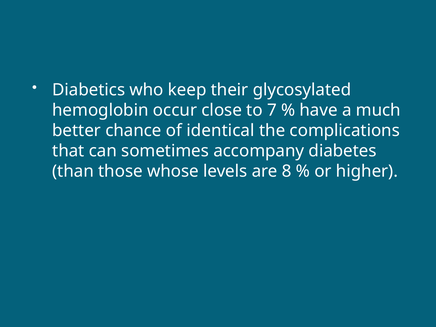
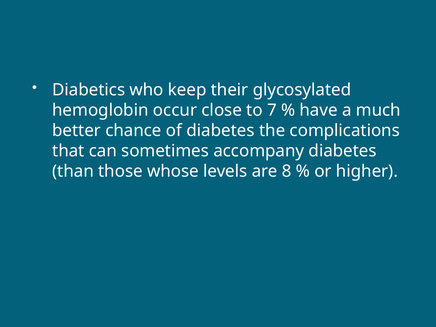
of identical: identical -> diabetes
